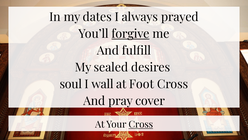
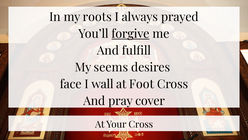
dates: dates -> roots
sealed: sealed -> seems
soul: soul -> face
Cross at (141, 124) underline: present -> none
